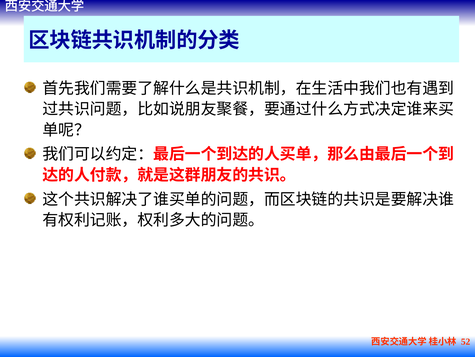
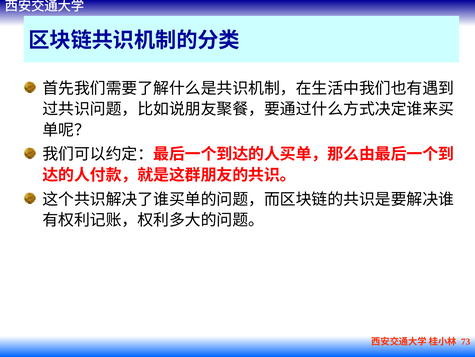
52: 52 -> 73
